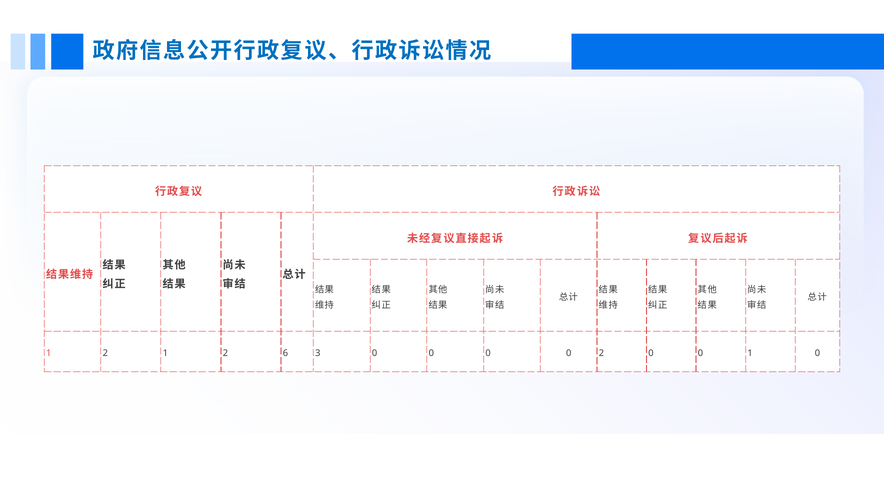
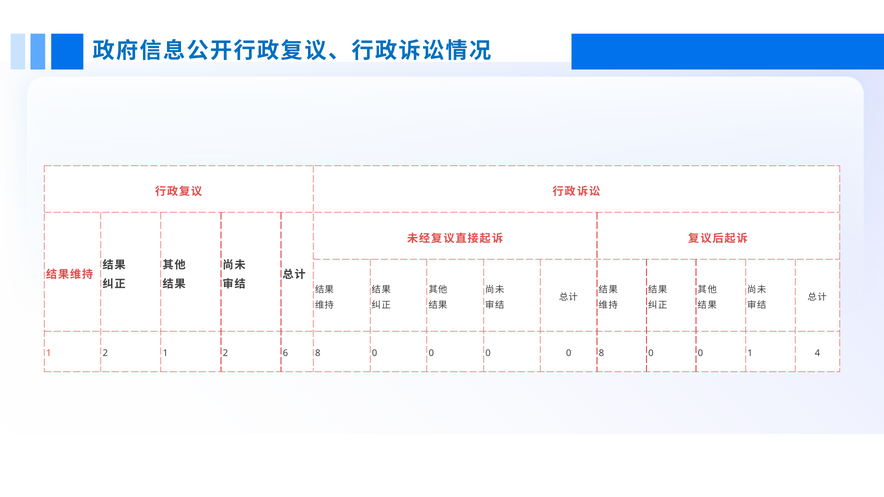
6 3: 3 -> 8
0 2: 2 -> 8
1 0: 0 -> 4
